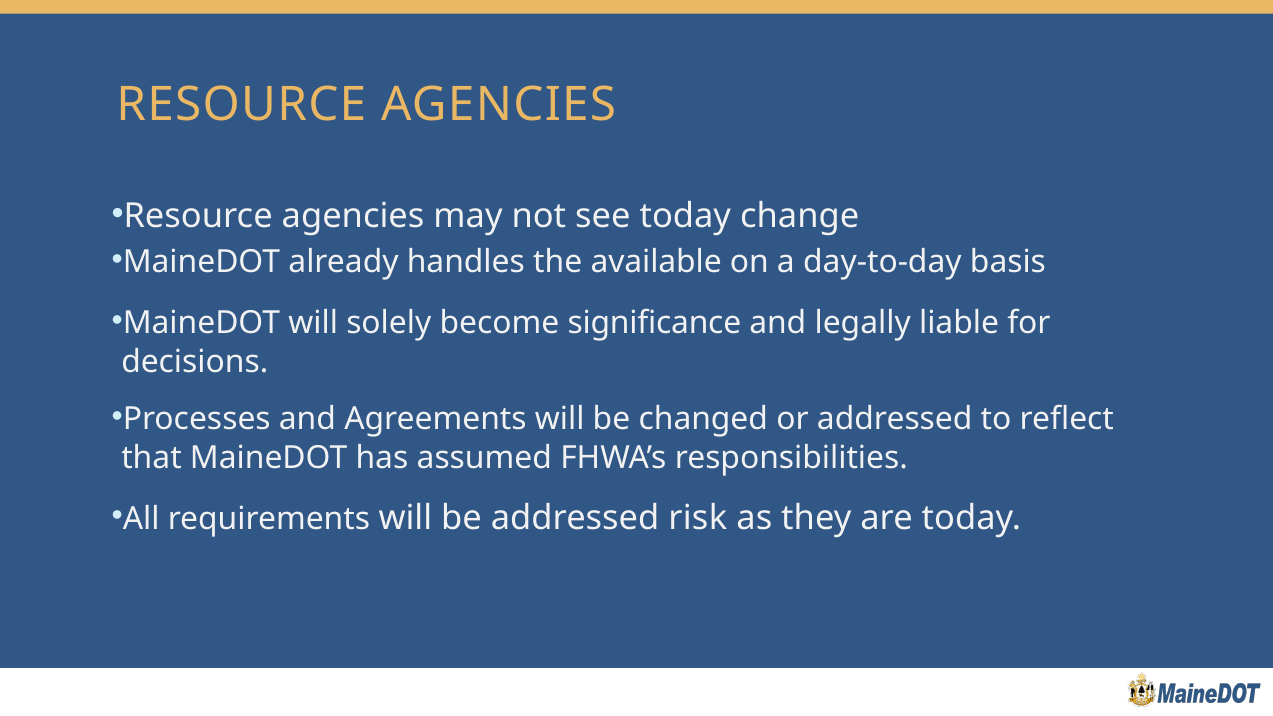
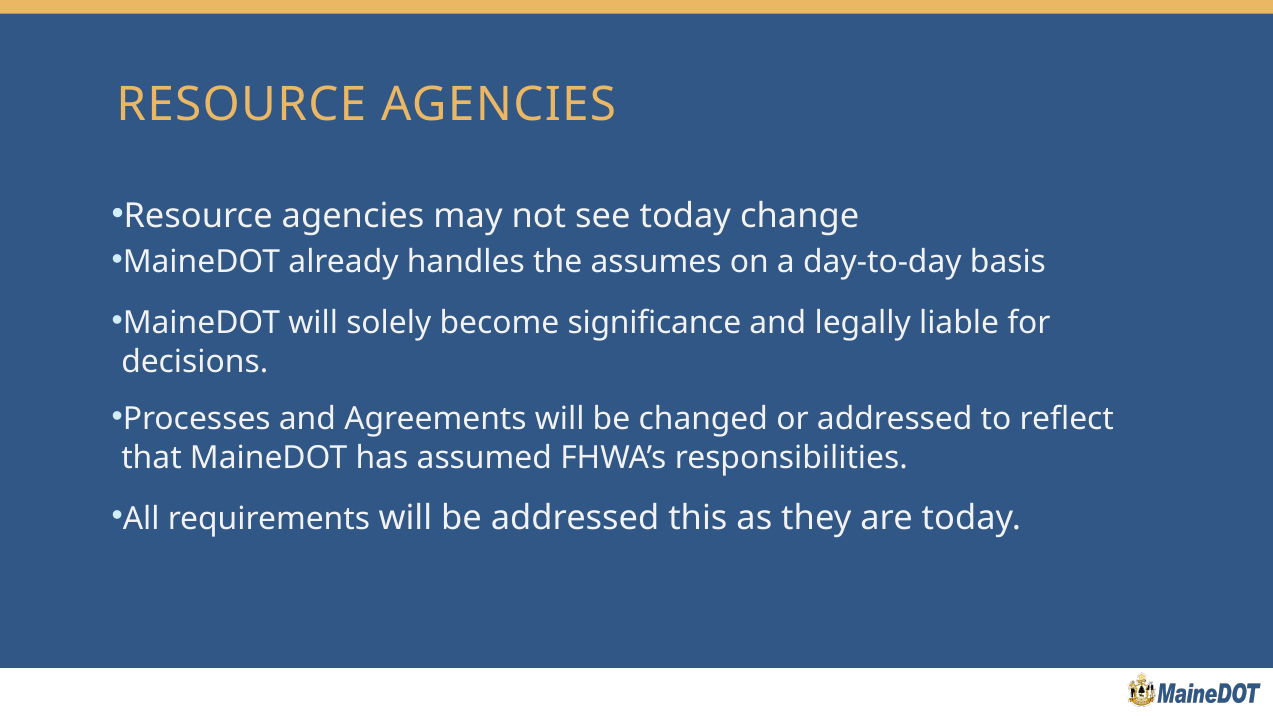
available: available -> assumes
risk: risk -> this
